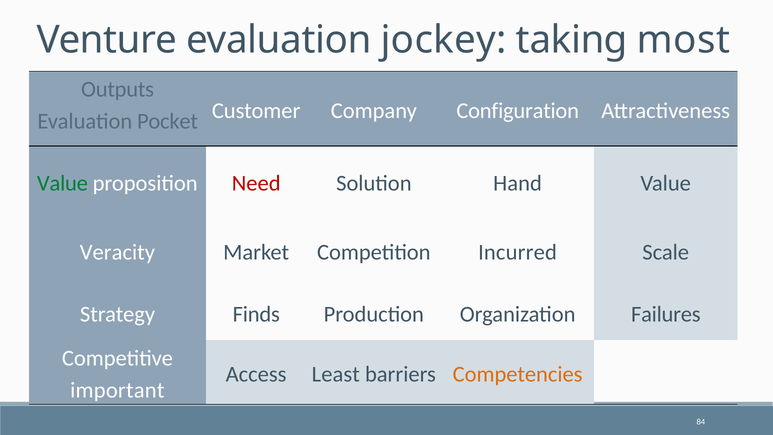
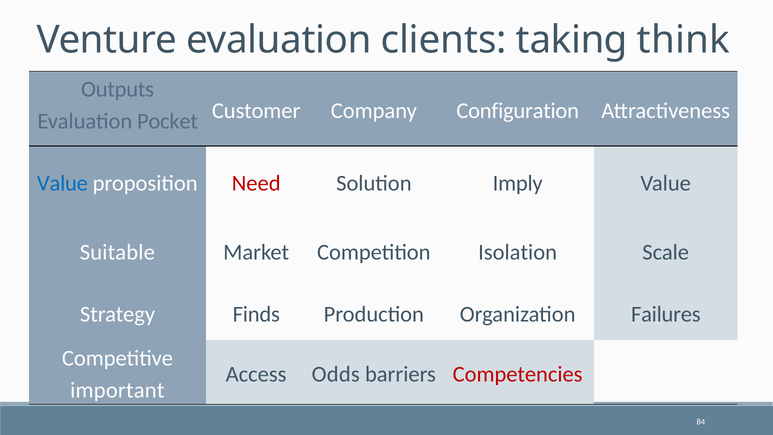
jockey: jockey -> clients
most: most -> think
Value at (62, 183) colour: green -> blue
Hand: Hand -> Imply
Veracity: Veracity -> Suitable
Incurred: Incurred -> Isolation
Least: Least -> Odds
Competencies colour: orange -> red
